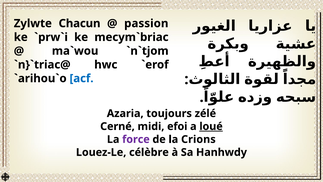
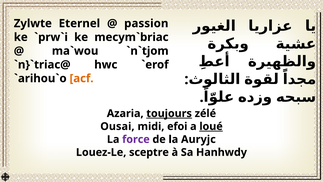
Chacun: Chacun -> Eternel
acf colour: blue -> orange
toujours underline: none -> present
Cerné: Cerné -> Ousai
Crions: Crions -> Auryjc
célèbre: célèbre -> sceptre
